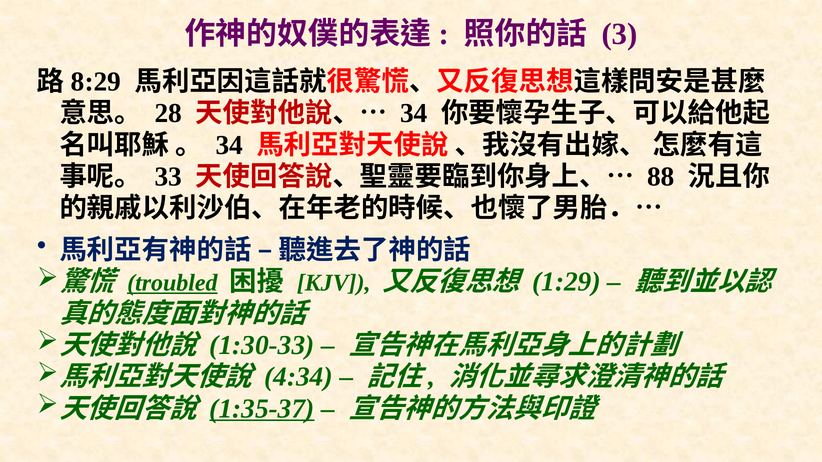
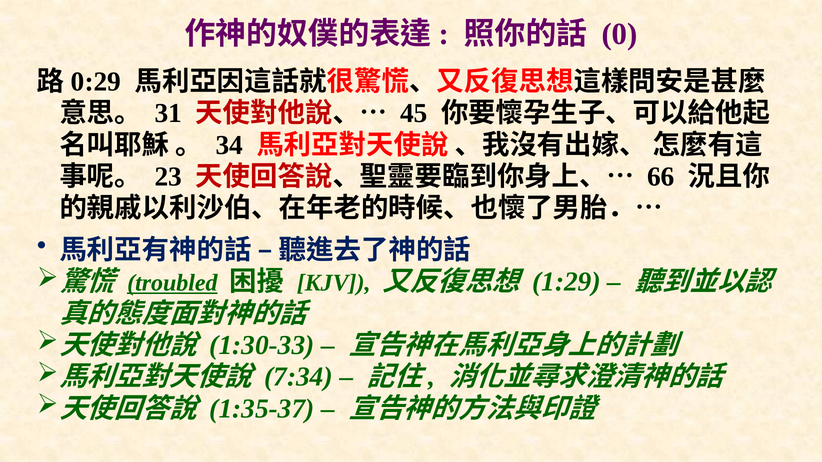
3: 3 -> 0
8:29: 8:29 -> 0:29
28: 28 -> 31
34 at (414, 114): 34 -> 45
33: 33 -> 23
88: 88 -> 66
4:34: 4:34 -> 7:34
1:35-37 underline: present -> none
